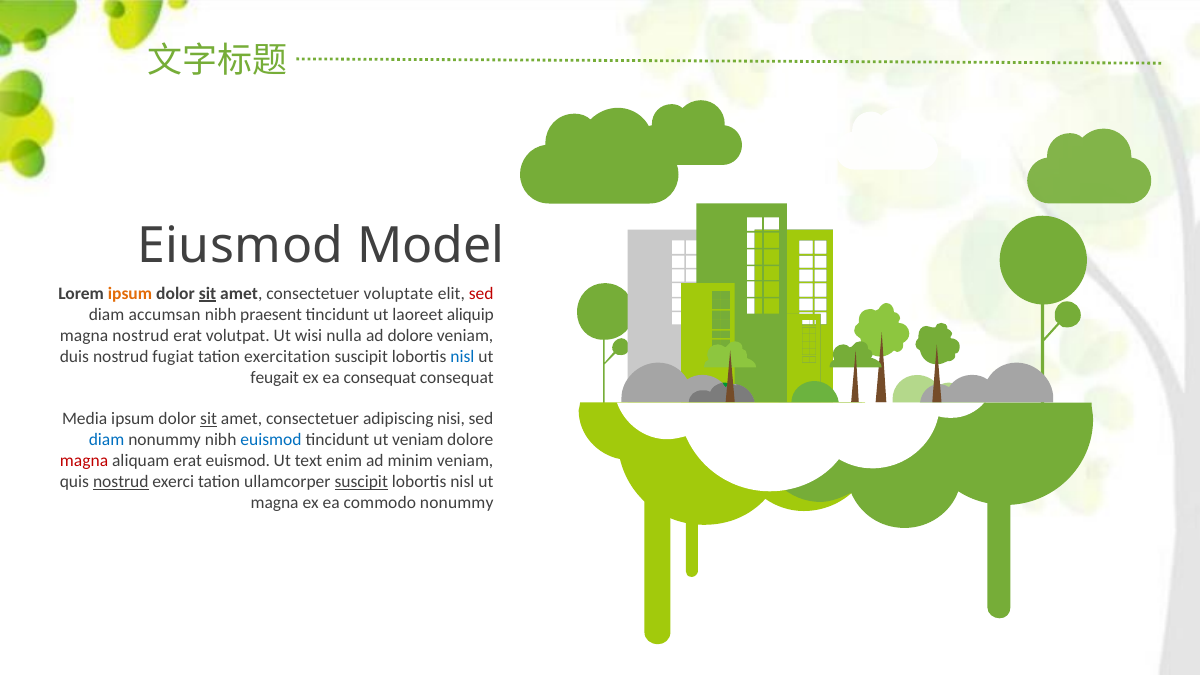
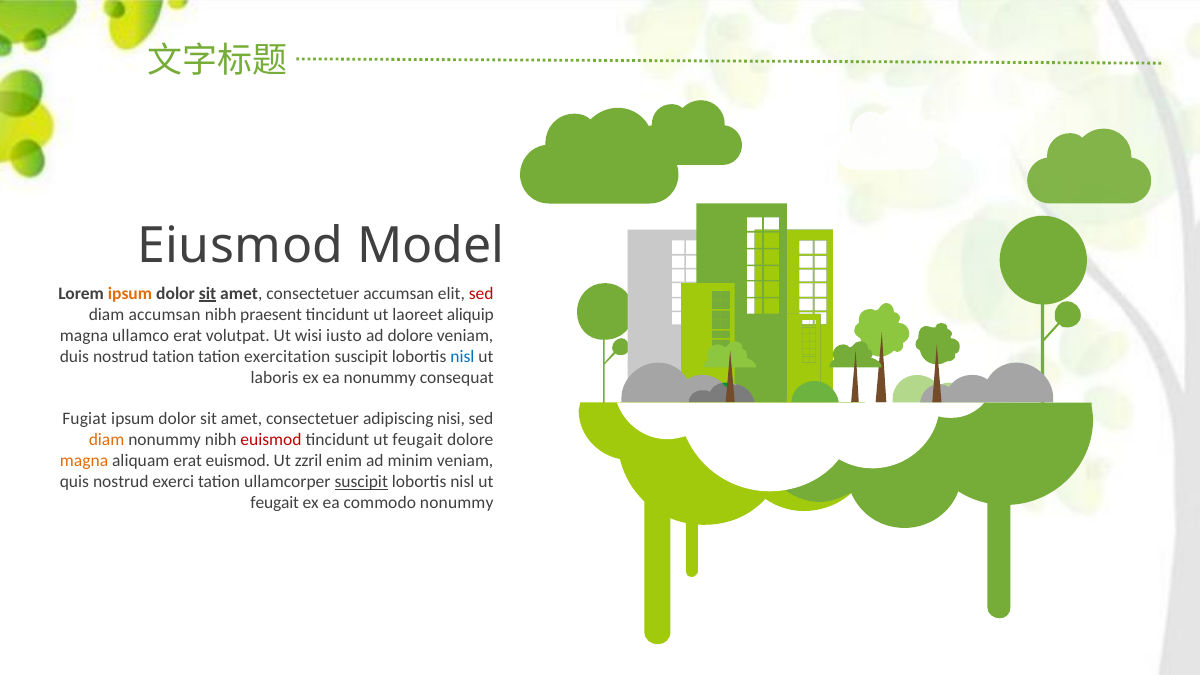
consectetuer voluptate: voluptate -> accumsan
magna nostrud: nostrud -> ullamco
nulla: nulla -> iusto
nostrud fugiat: fugiat -> tation
feugait: feugait -> laboris
ea consequat: consequat -> nonummy
Media: Media -> Fugiat
sit at (209, 419) underline: present -> none
diam at (107, 440) colour: blue -> orange
euismod at (271, 440) colour: blue -> red
tincidunt ut veniam: veniam -> feugait
magna at (84, 461) colour: red -> orange
text: text -> zzril
nostrud at (121, 482) underline: present -> none
magna at (275, 503): magna -> feugait
